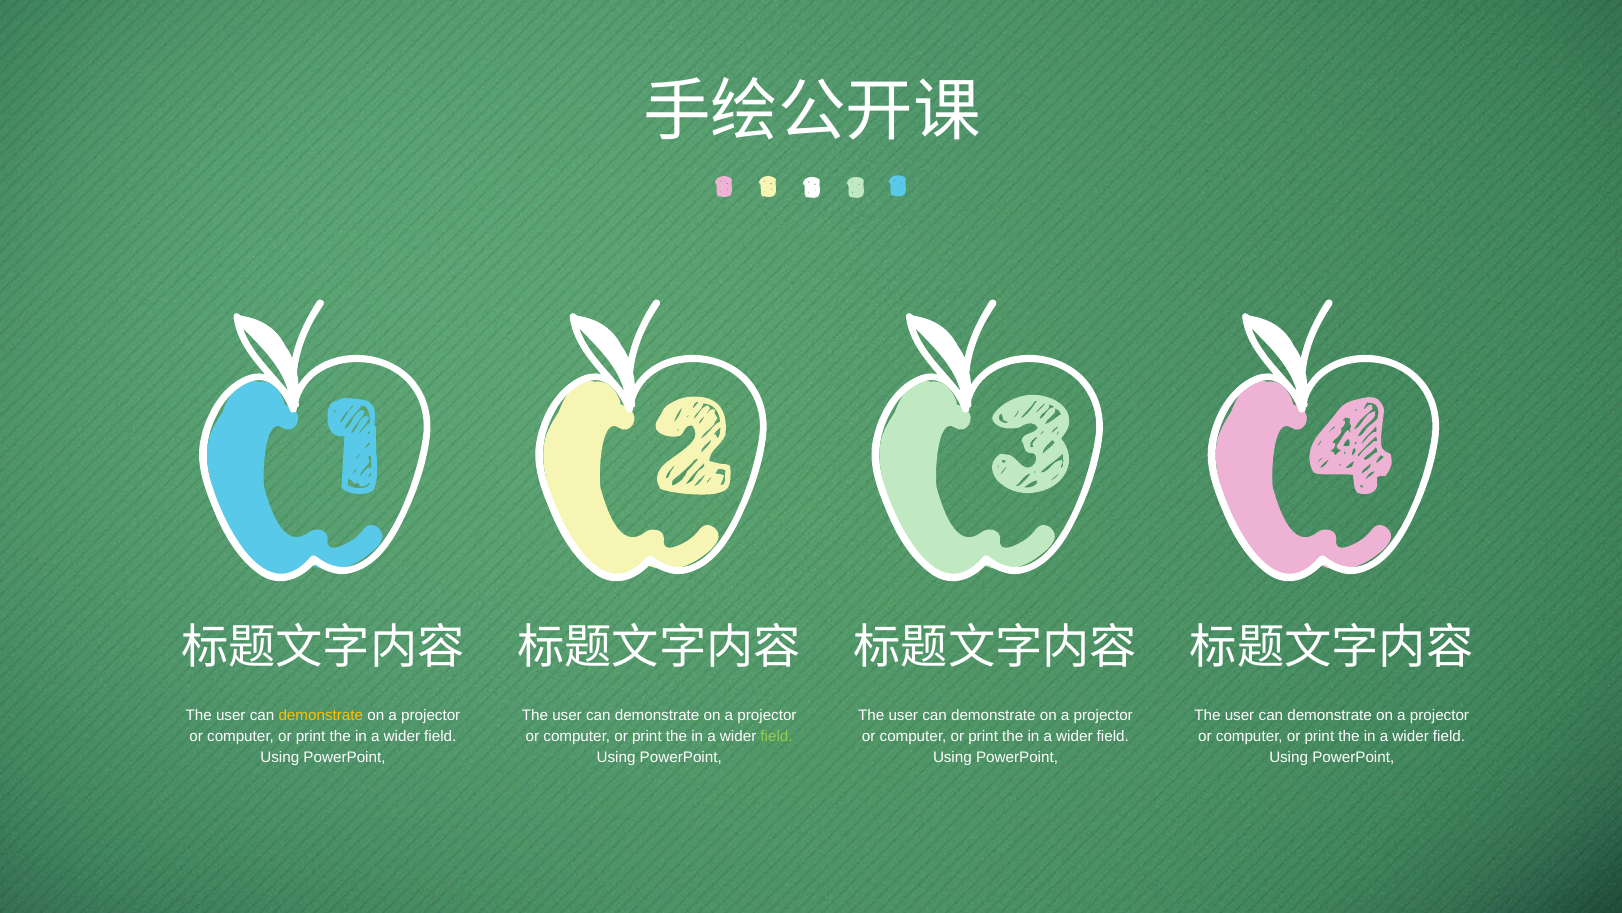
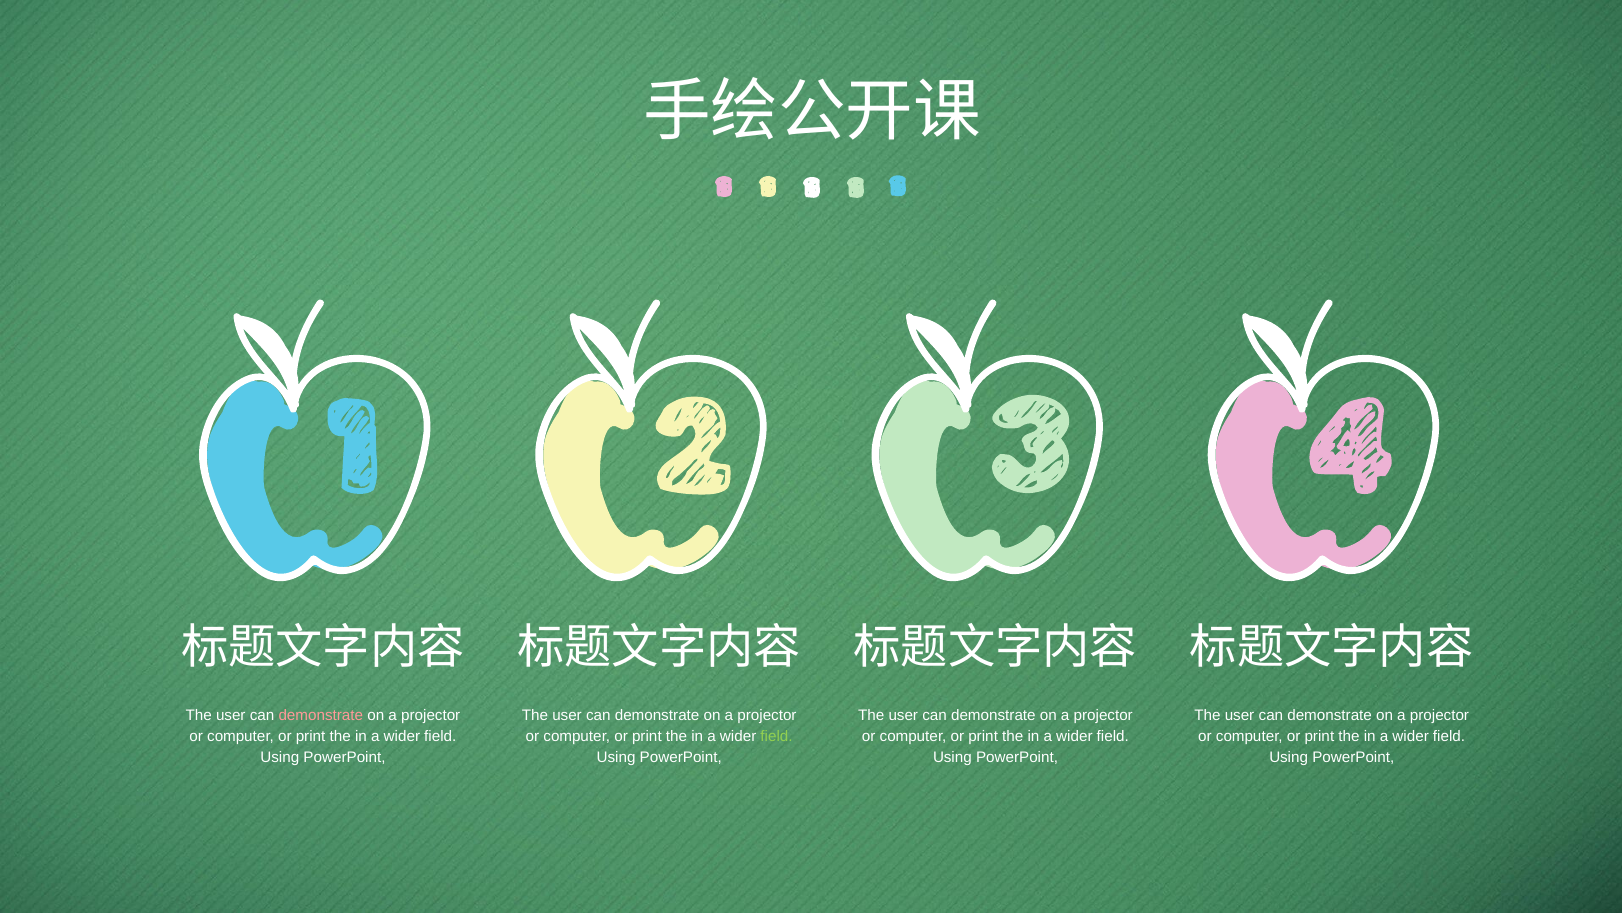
demonstrate at (321, 715) colour: yellow -> pink
